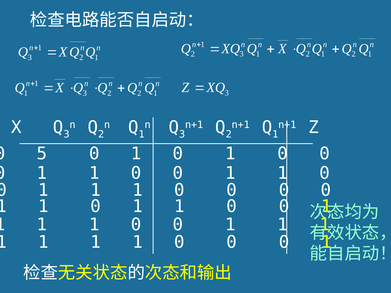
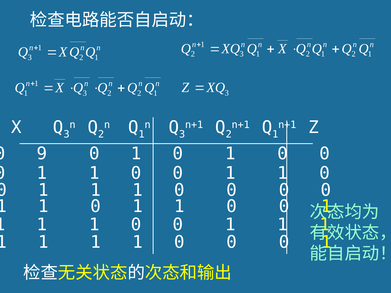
5: 5 -> 9
